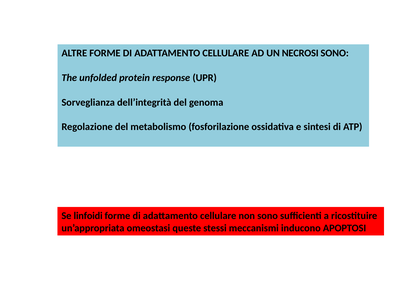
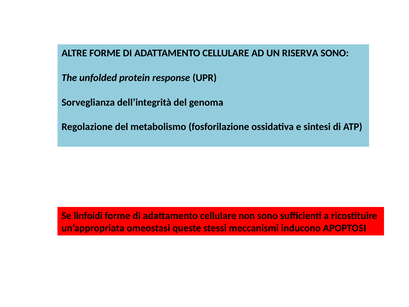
NECROSI: NECROSI -> RISERVA
